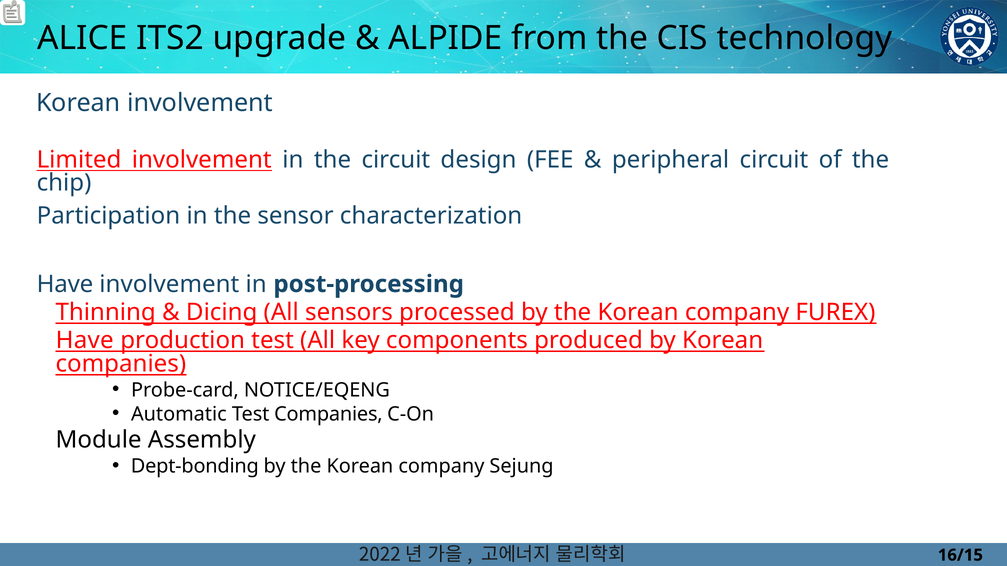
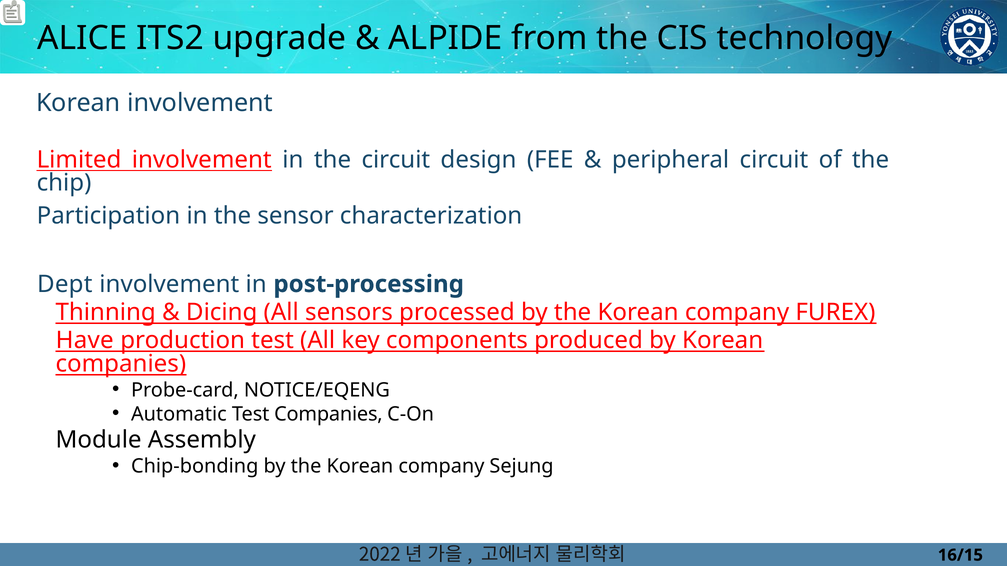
Have at (65, 284): Have -> Dept
Dept-bonding: Dept-bonding -> Chip-bonding
